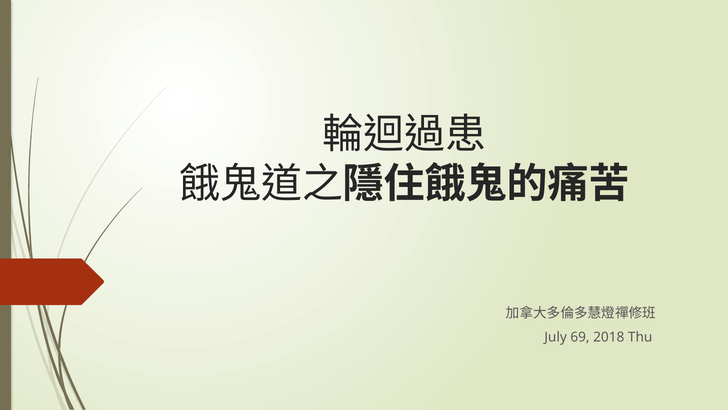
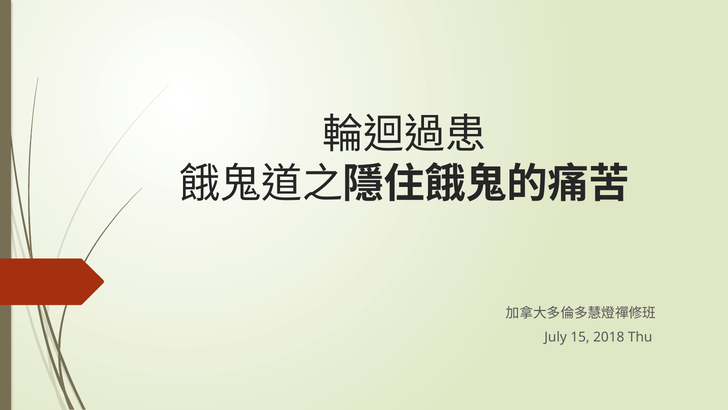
69: 69 -> 15
